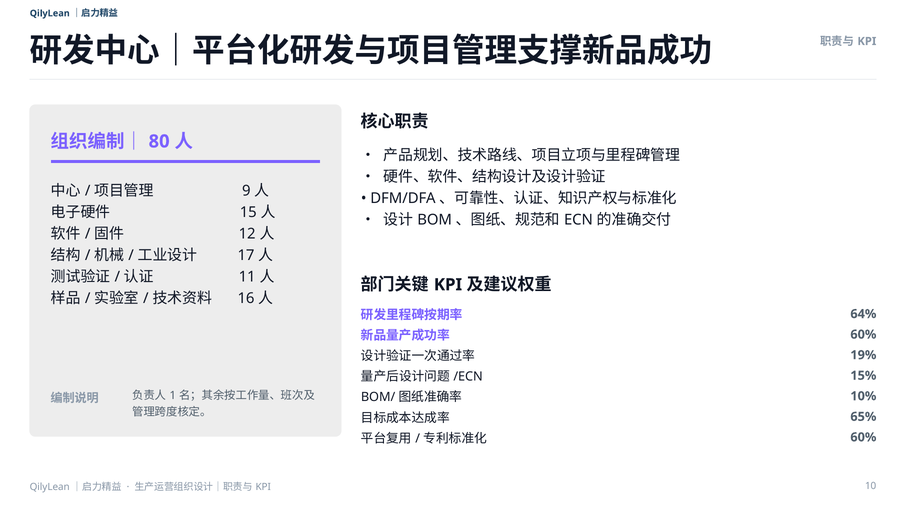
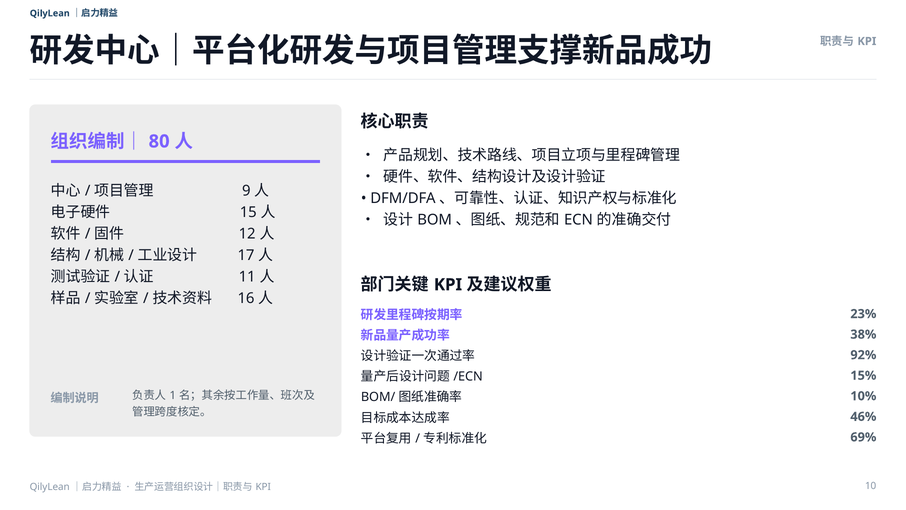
64%: 64% -> 23%
60% at (863, 334): 60% -> 38%
19%: 19% -> 92%
65%: 65% -> 46%
60% at (863, 437): 60% -> 69%
